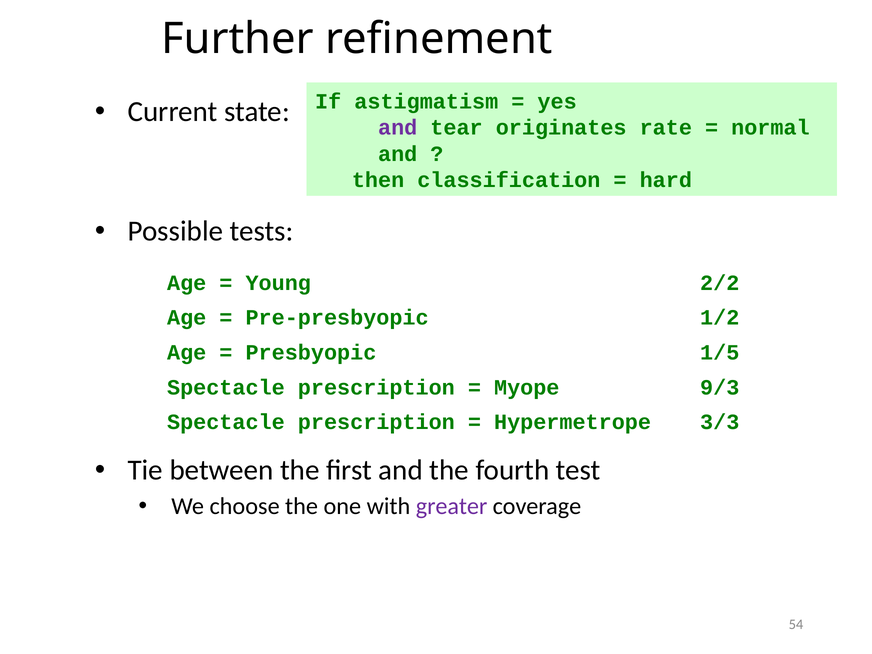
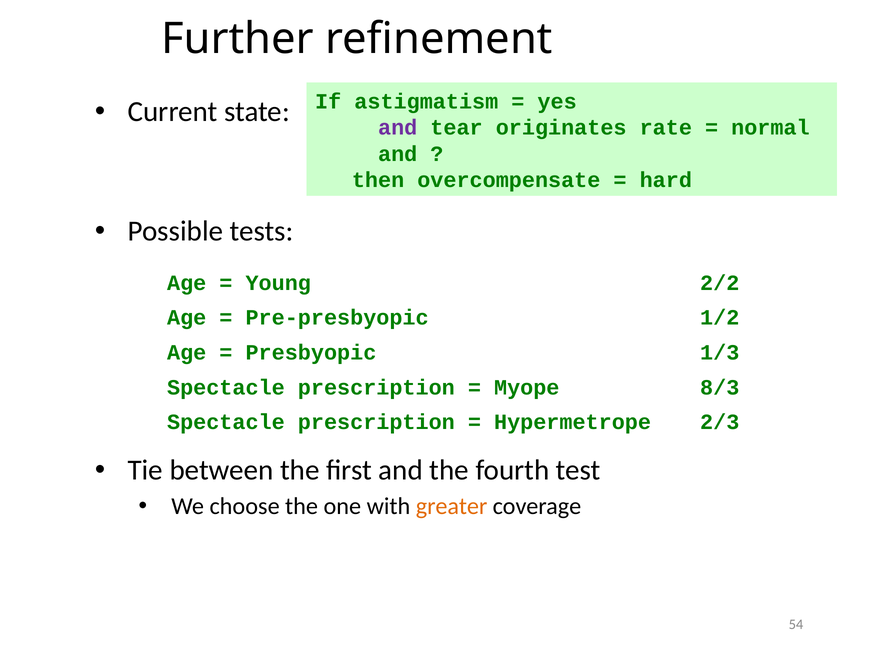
classification: classification -> overcompensate
1/5: 1/5 -> 1/3
9/3: 9/3 -> 8/3
3/3: 3/3 -> 2/3
greater colour: purple -> orange
